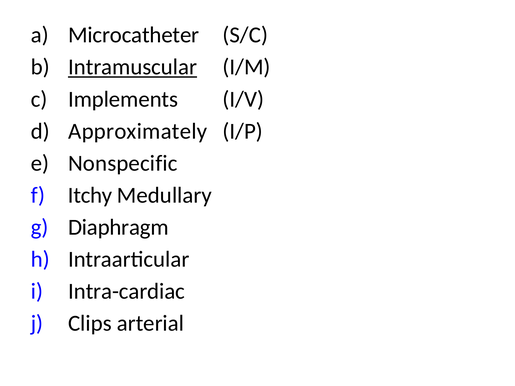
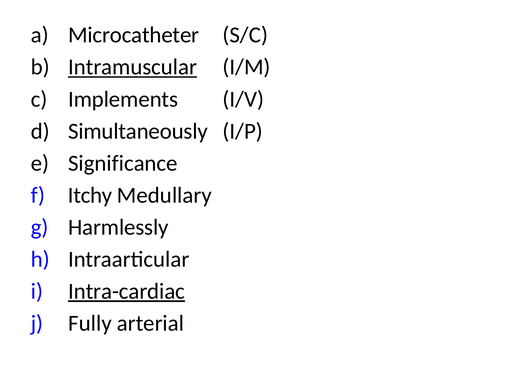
Approximately: Approximately -> Simultaneously
Nonspecific: Nonspecific -> Significance
Diaphragm: Diaphragm -> Harmlessly
Intra-cardiac underline: none -> present
Clips: Clips -> Fully
